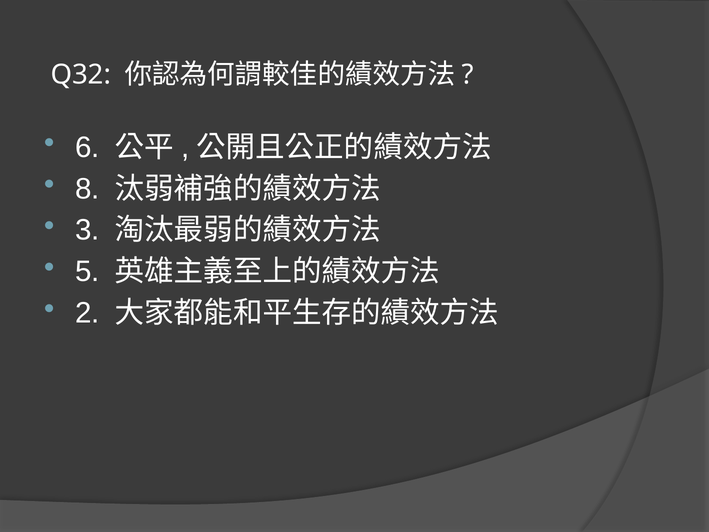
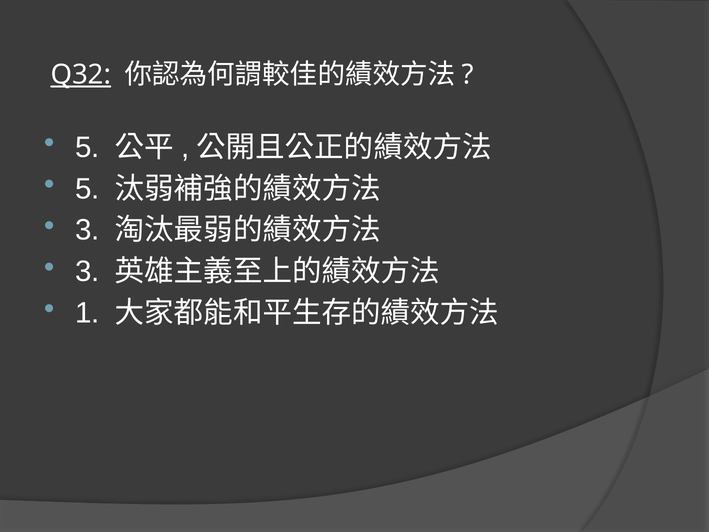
Q32 underline: none -> present
6 at (87, 147): 6 -> 5
8 at (87, 189): 8 -> 5
5 at (87, 271): 5 -> 3
2: 2 -> 1
